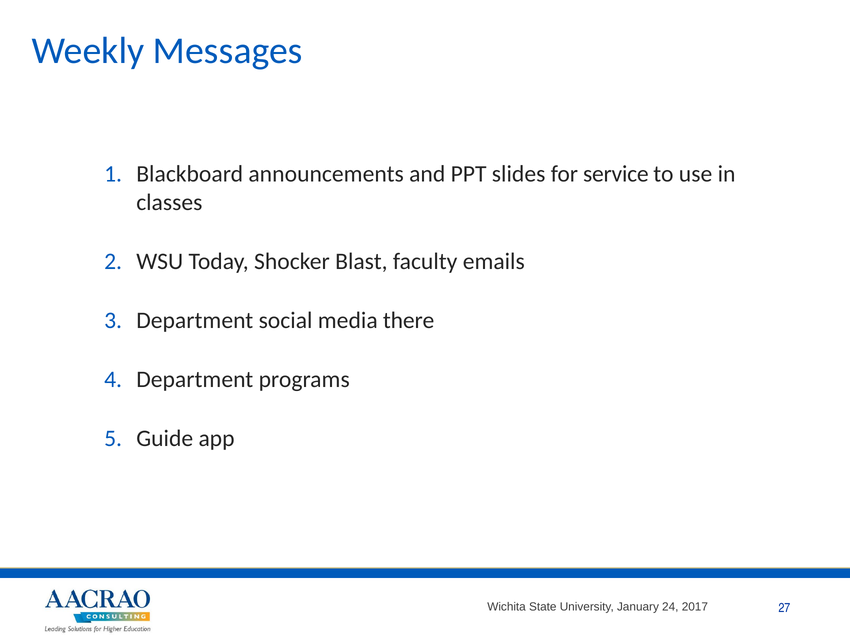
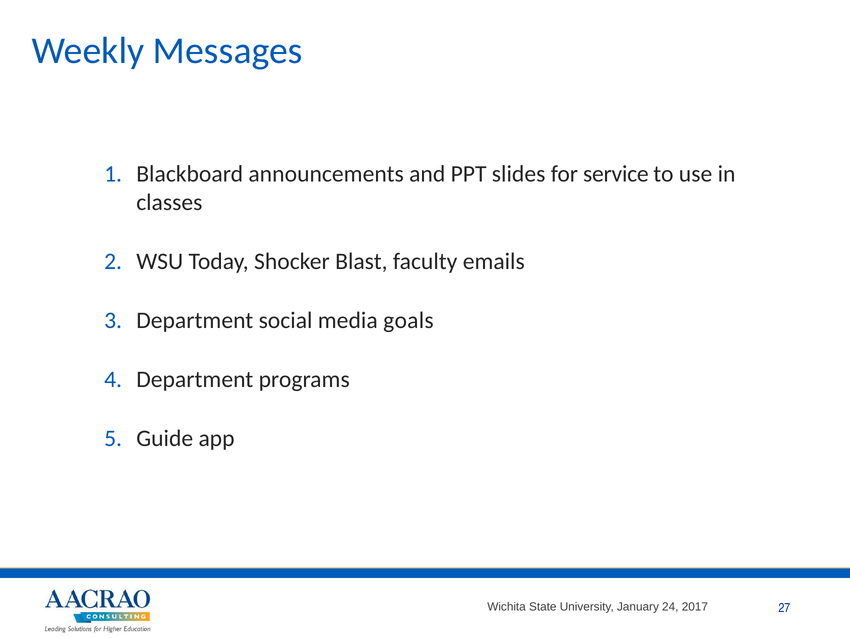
there: there -> goals
